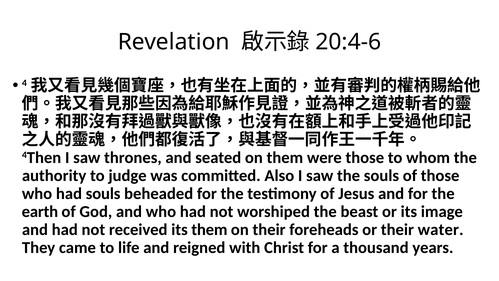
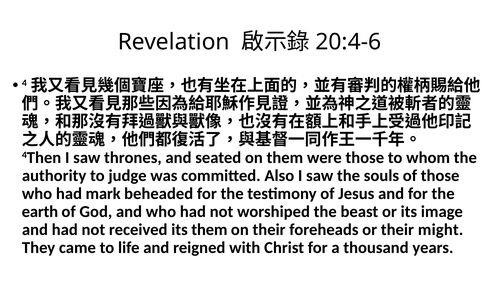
had souls: souls -> mark
water: water -> might
